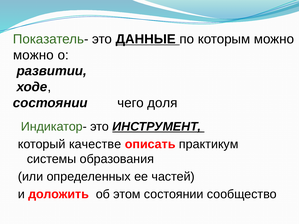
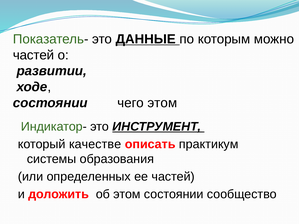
можно at (33, 55): можно -> частей
чего доля: доля -> этом
